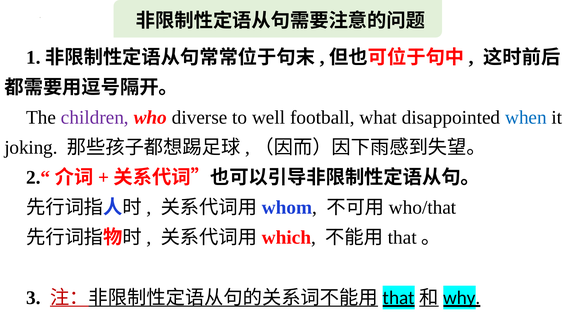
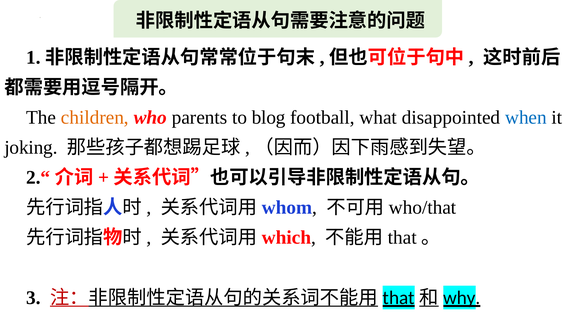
children colour: purple -> orange
diverse: diverse -> parents
well: well -> blog
